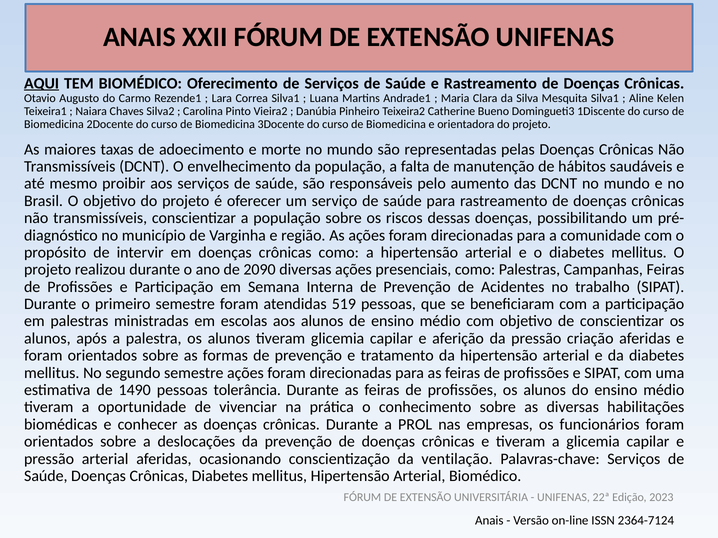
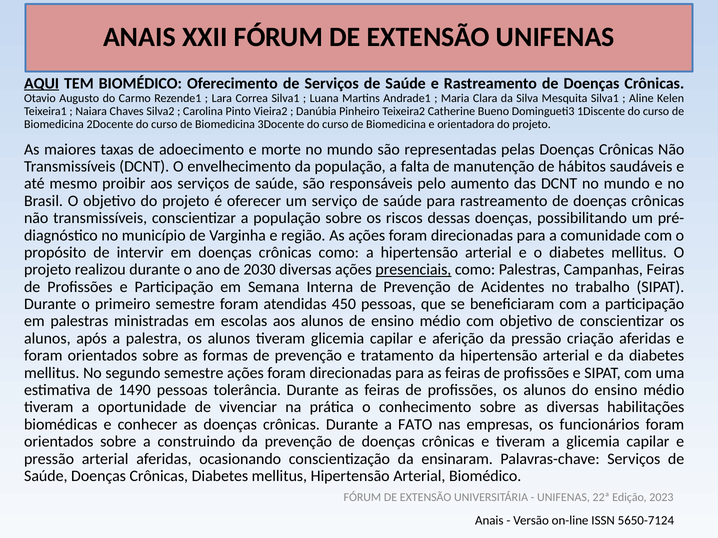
2090: 2090 -> 2030
presenciais underline: none -> present
519: 519 -> 450
PROL: PROL -> FATO
deslocações: deslocações -> construindo
ventilação: ventilação -> ensinaram
2364-7124: 2364-7124 -> 5650-7124
